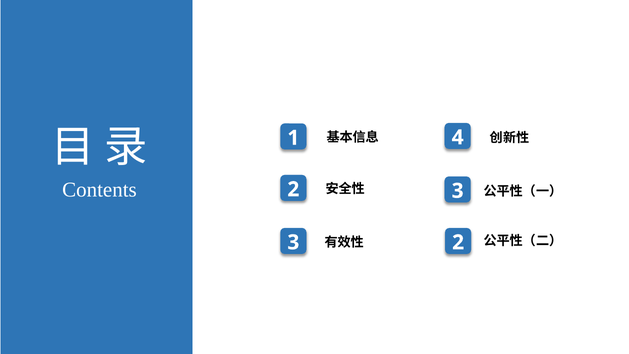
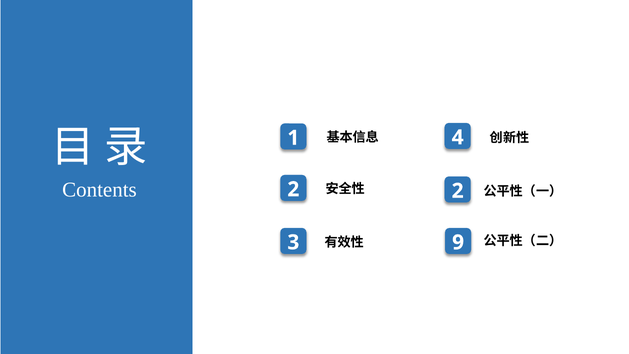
3 at (458, 191): 3 -> 2
2 at (458, 242): 2 -> 9
